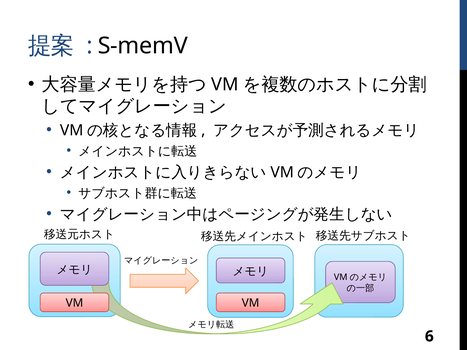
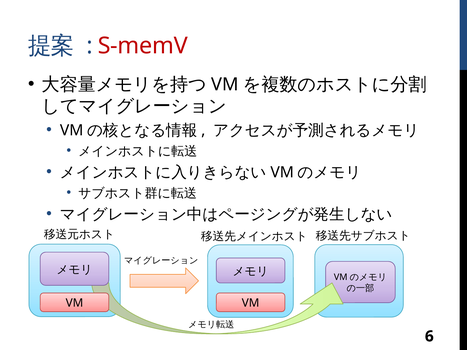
S-memV colour: black -> red
